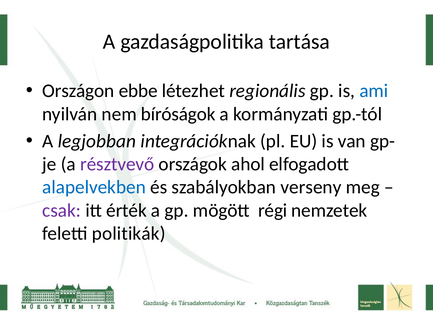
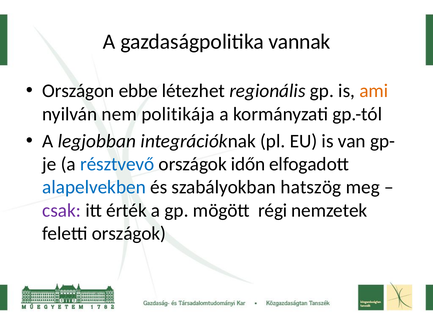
tartása: tartása -> vannak
ami colour: blue -> orange
bíróságok: bíróságok -> politikája
résztvevő colour: purple -> blue
ahol: ahol -> időn
verseny: verseny -> hatszög
feletti politikák: politikák -> országok
